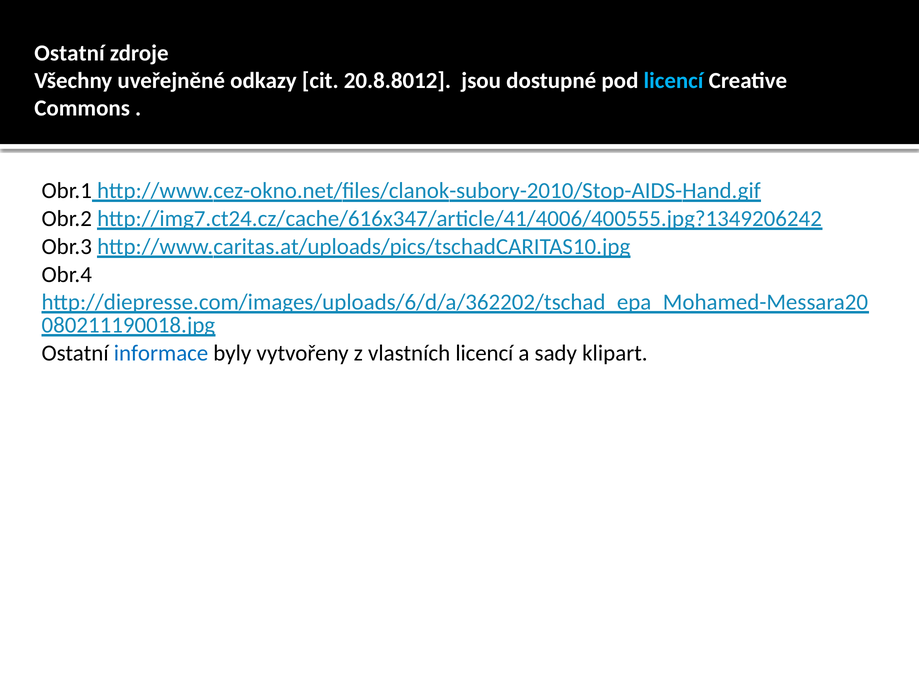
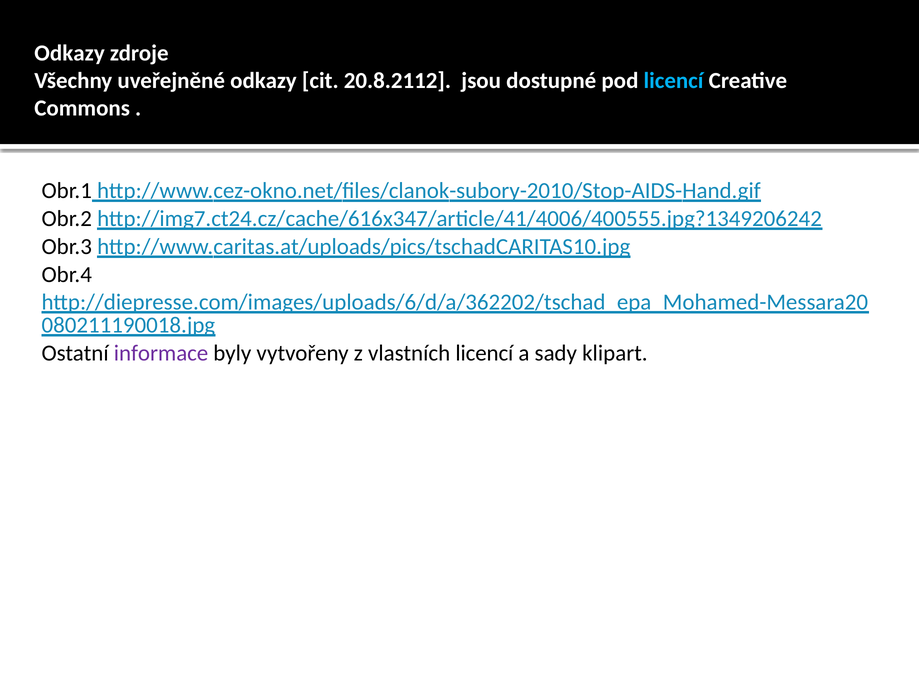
Ostatní at (70, 53): Ostatní -> Odkazy
20.8.8012: 20.8.8012 -> 20.8.2112
informace colour: blue -> purple
